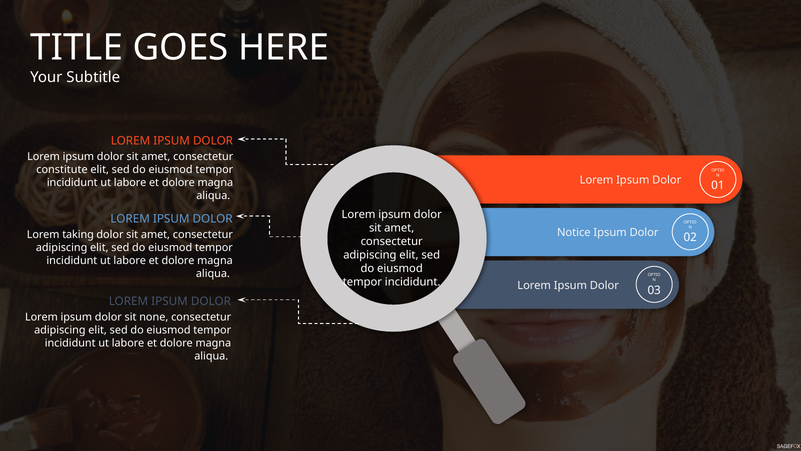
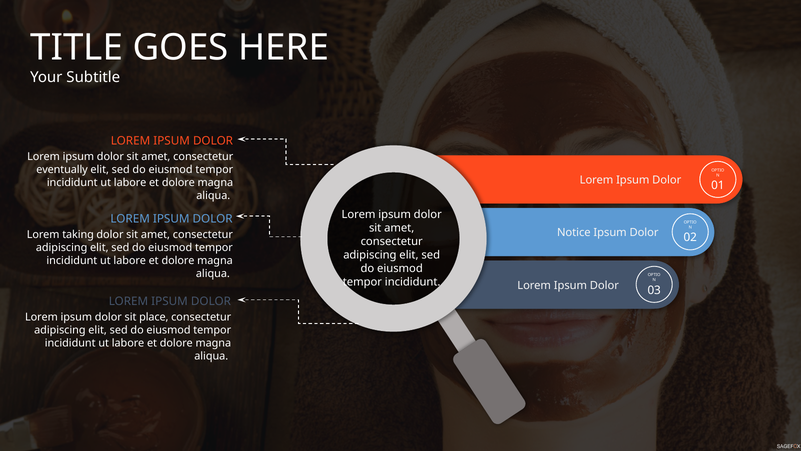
constitute: constitute -> eventually
none: none -> place
